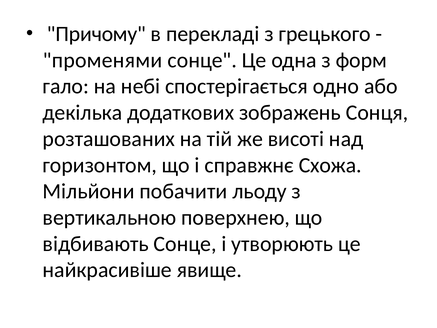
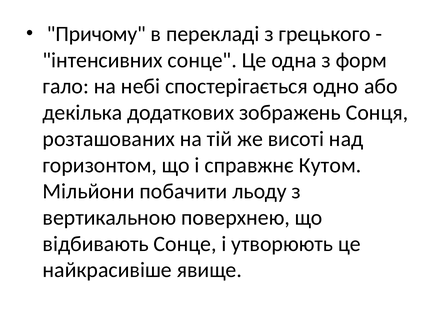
променями: променями -> інтенсивних
Схожа: Схожа -> Кутом
